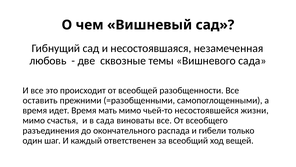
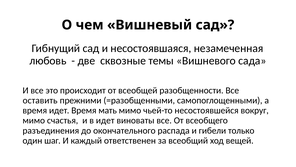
жизни: жизни -> вокруг
в сада: сада -> идет
